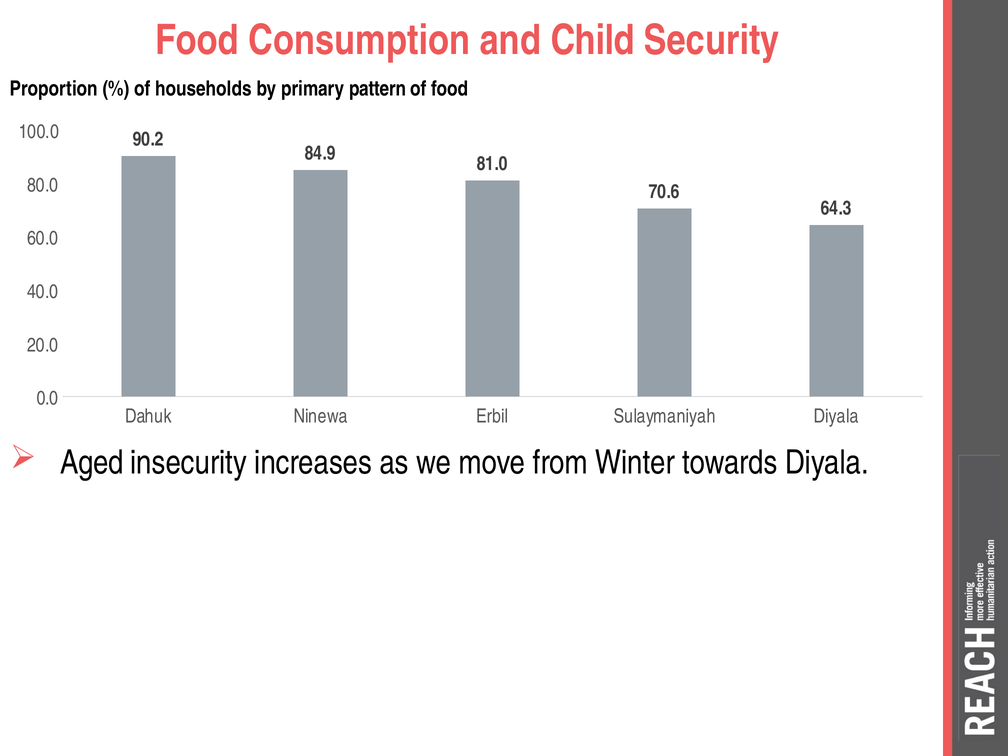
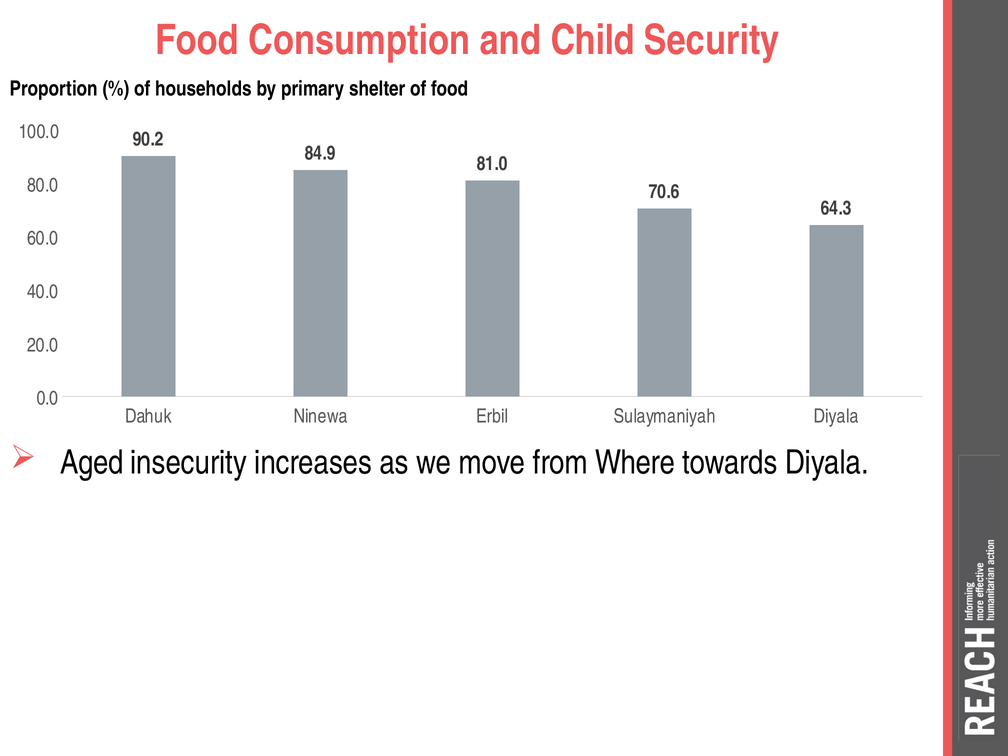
pattern: pattern -> shelter
Winter: Winter -> Where
